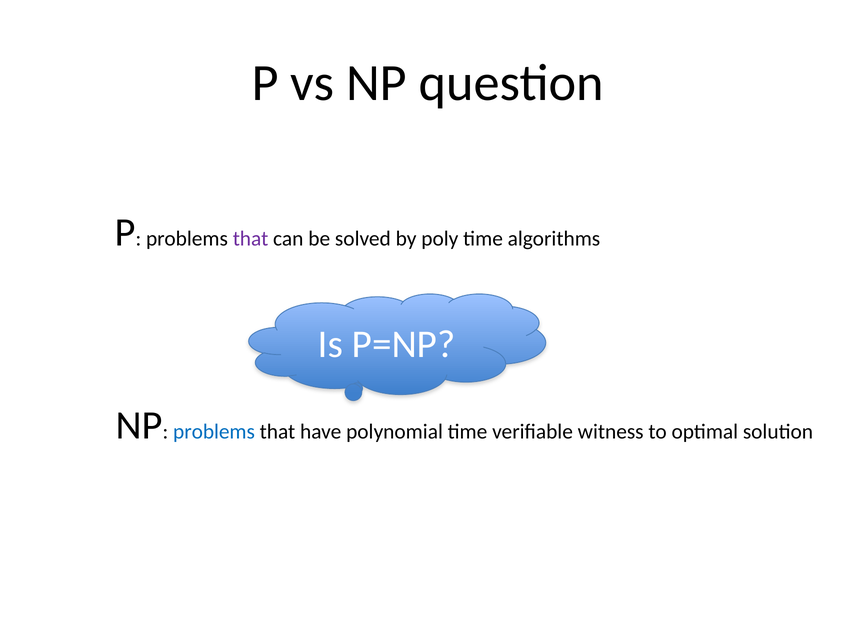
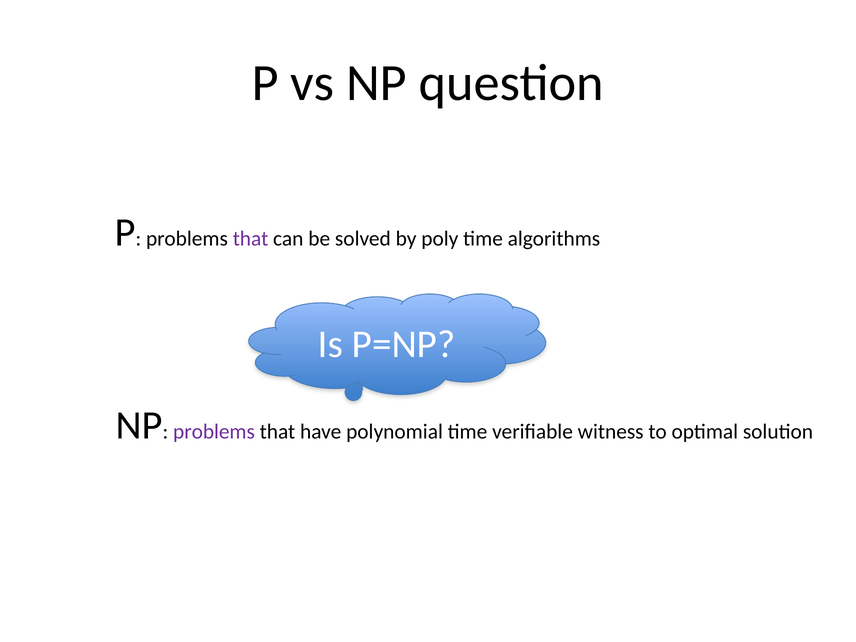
problems at (214, 432) colour: blue -> purple
